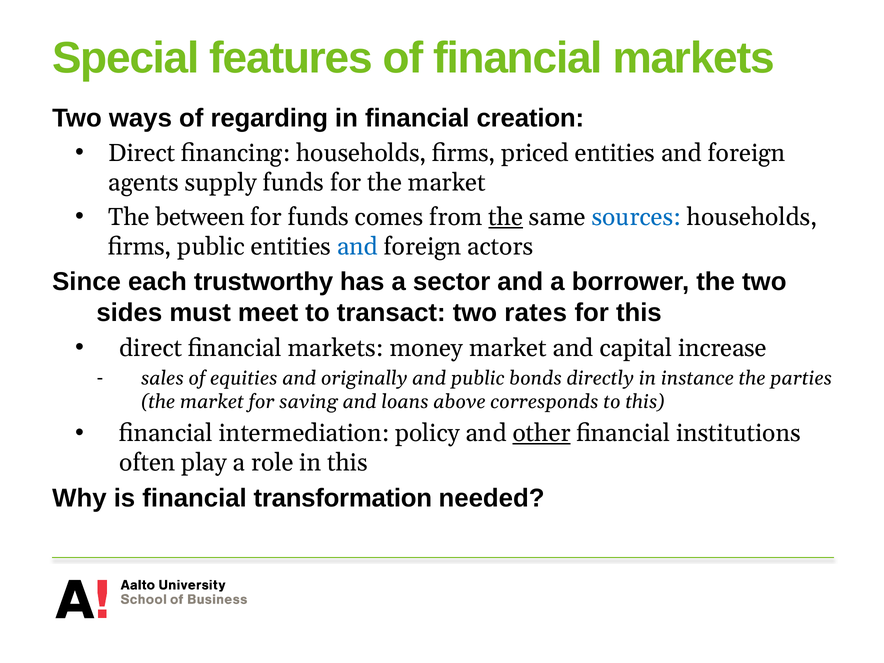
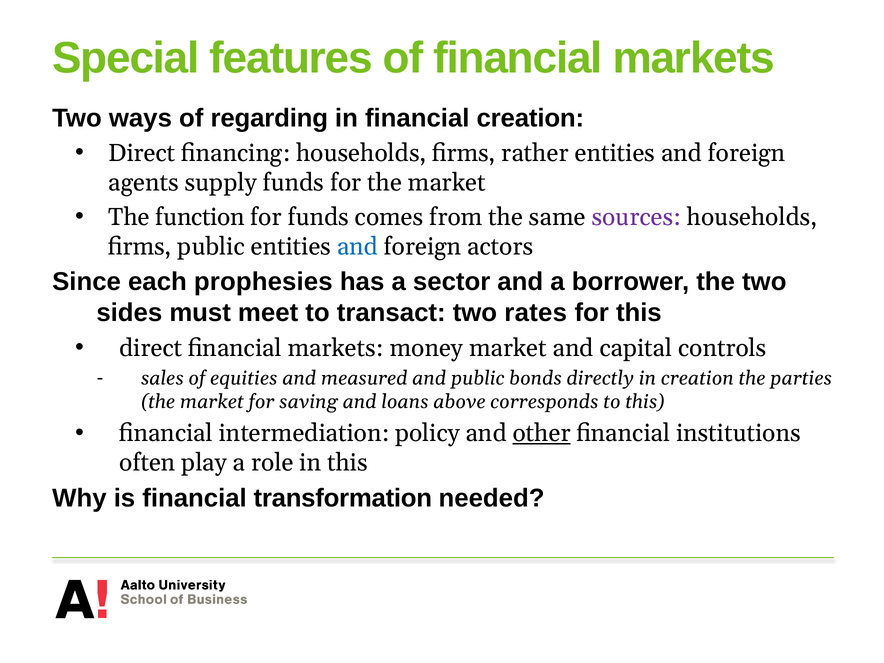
priced: priced -> rather
between: between -> function
the at (506, 217) underline: present -> none
sources colour: blue -> purple
trustworthy: trustworthy -> prophesies
increase: increase -> controls
originally: originally -> measured
in instance: instance -> creation
